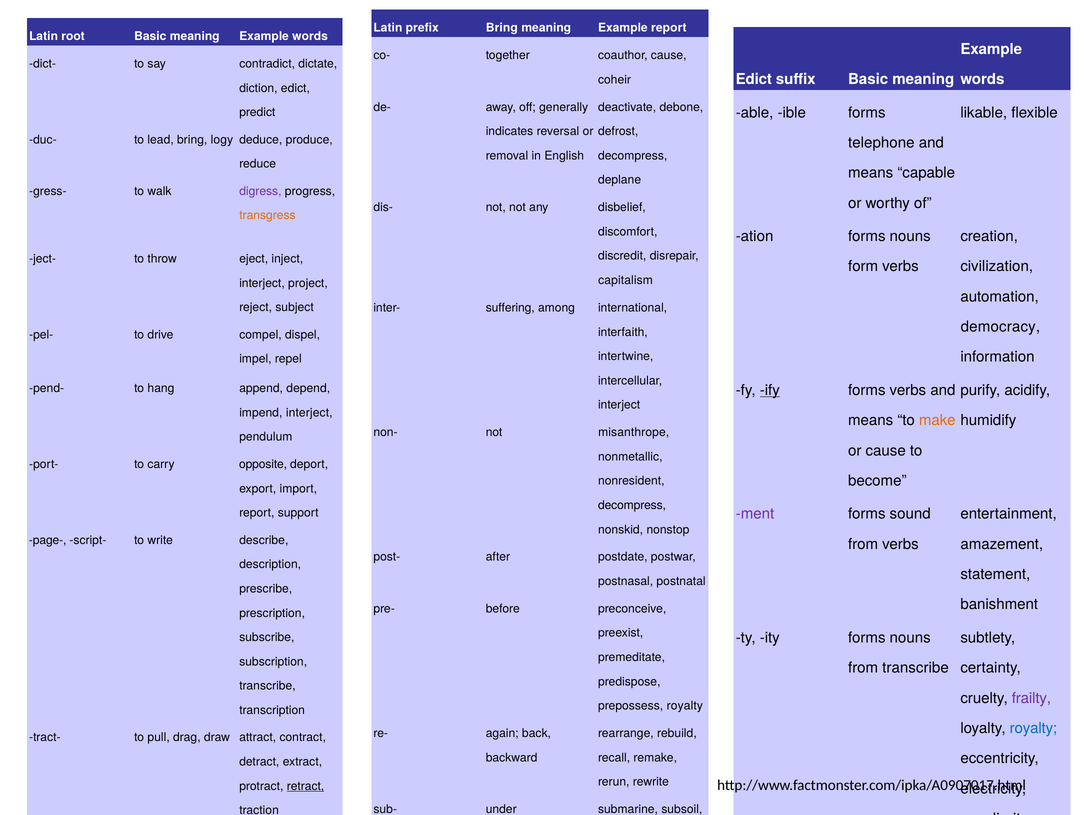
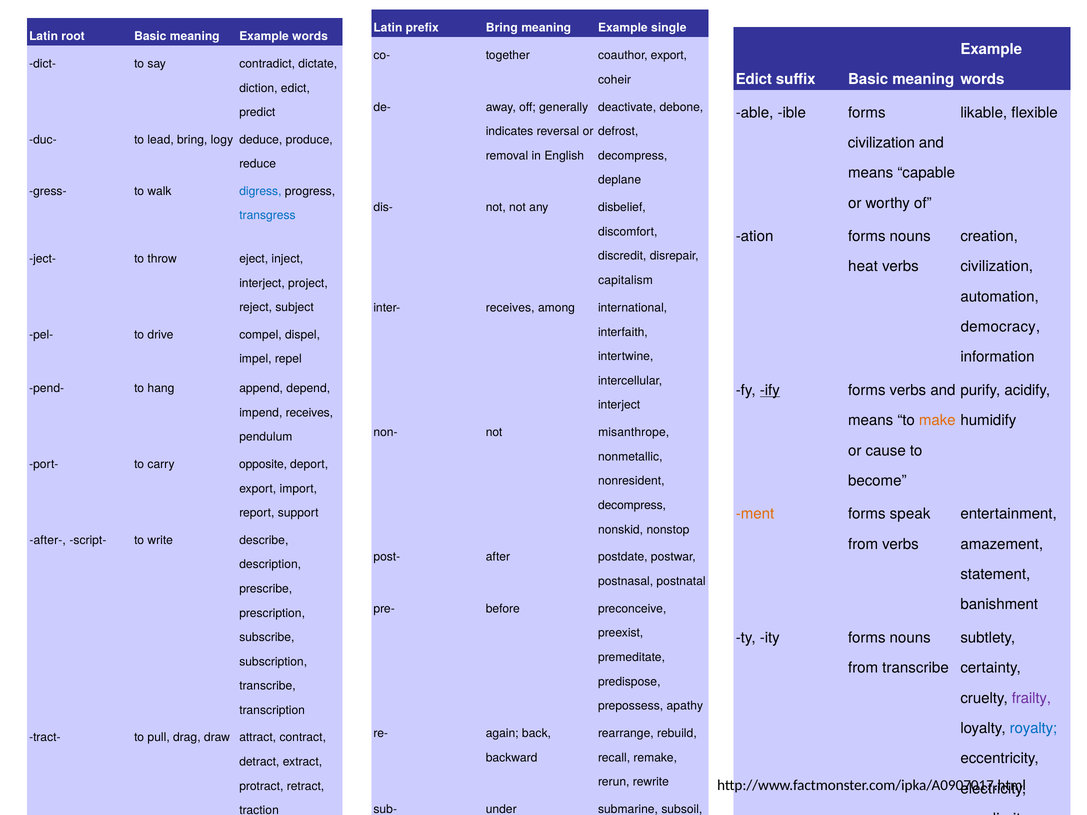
Example report: report -> single
coauthor cause: cause -> export
telephone at (881, 143): telephone -> civilization
digress colour: purple -> blue
transgress colour: orange -> blue
form: form -> heat
inter- suffering: suffering -> receives
impend interject: interject -> receives
ment colour: purple -> orange
sound: sound -> speak
page-: page- -> after-
prepossess royalty: royalty -> apathy
retract underline: present -> none
